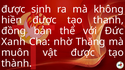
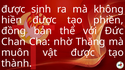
thanh: thanh -> phiền
Xanh: Xanh -> Chan
